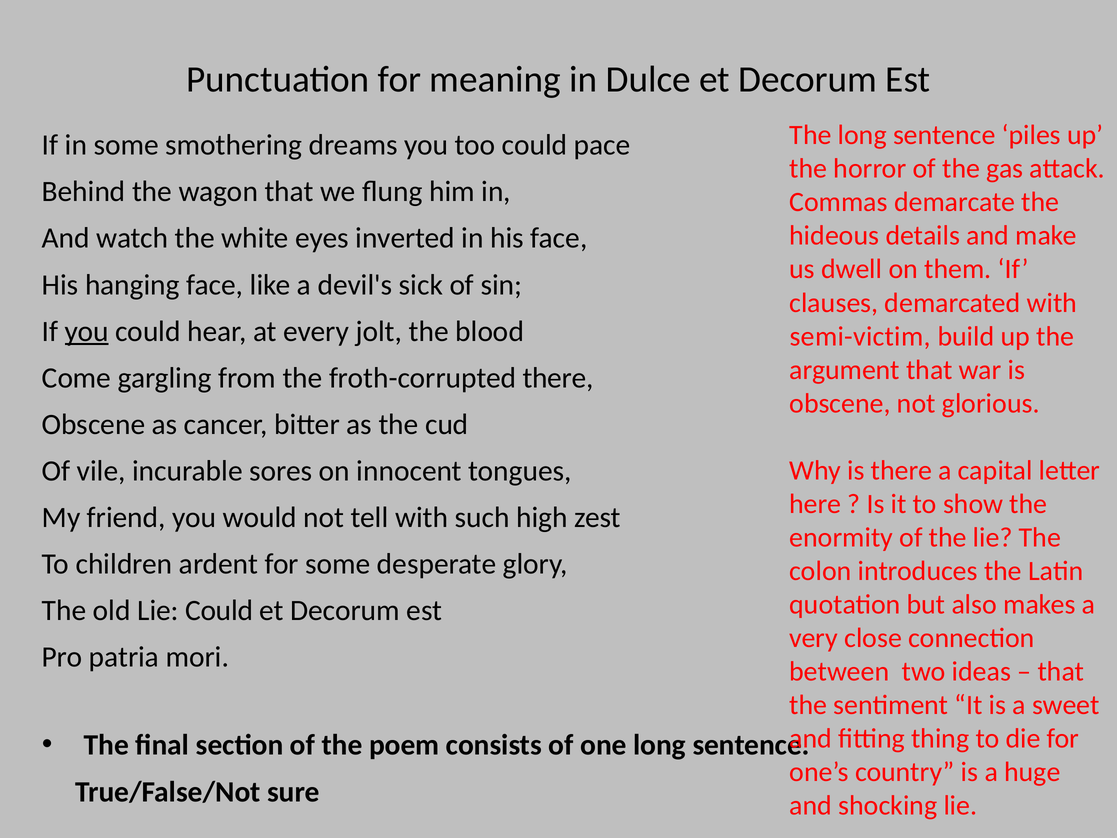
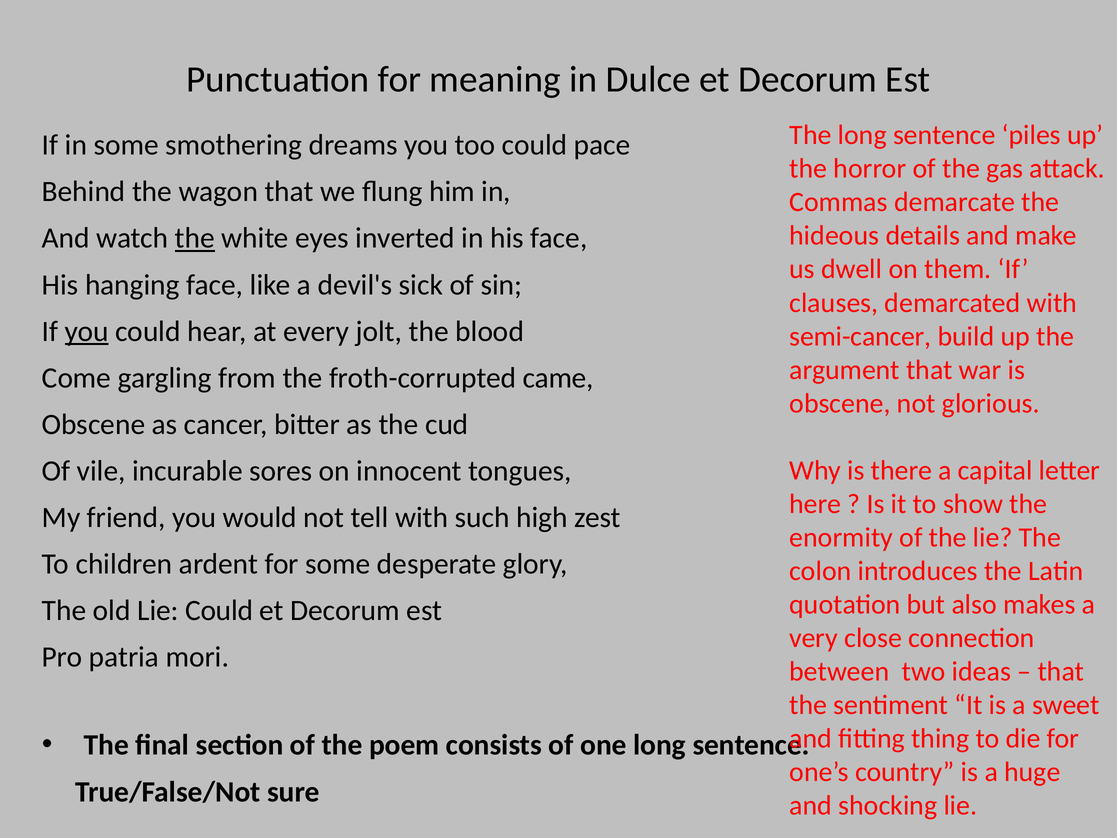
the at (195, 238) underline: none -> present
semi-victim: semi-victim -> semi-cancer
froth-corrupted there: there -> came
